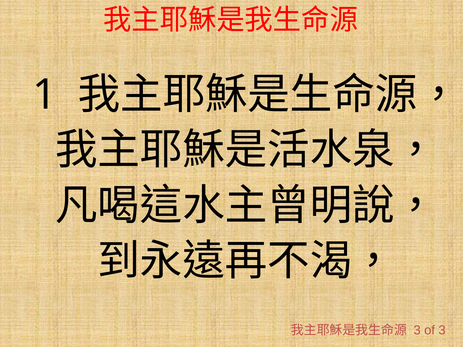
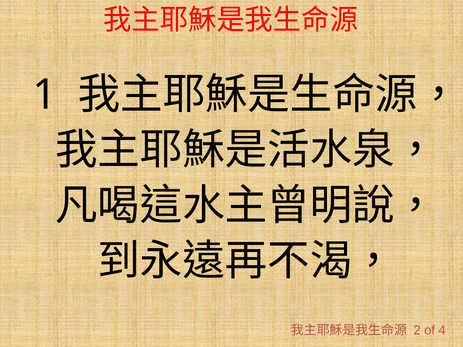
3 at (417, 330): 3 -> 2
of 3: 3 -> 4
